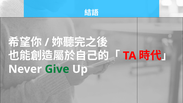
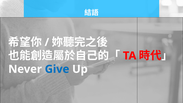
Give colour: green -> blue
